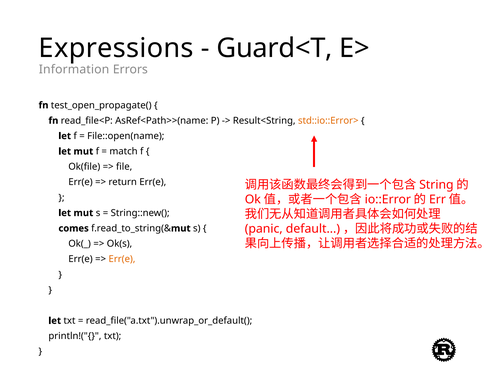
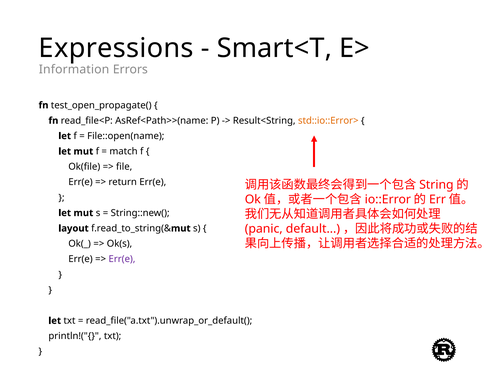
Guard<T: Guard<T -> Smart<T
comes: comes -> layout
Err(e at (122, 260) colour: orange -> purple
